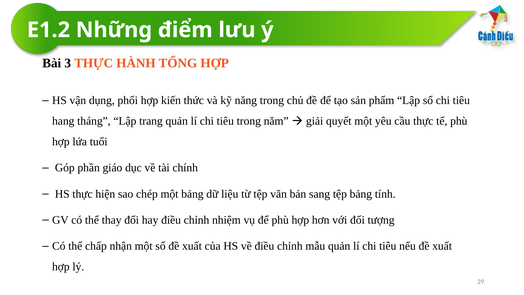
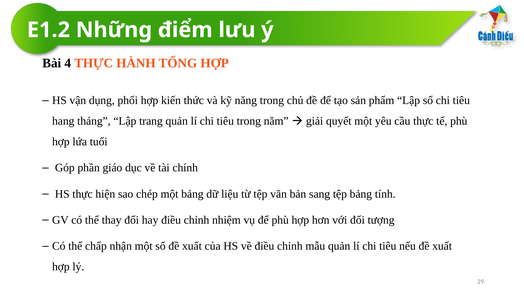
3: 3 -> 4
